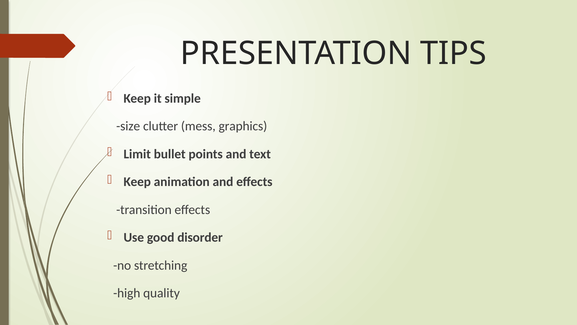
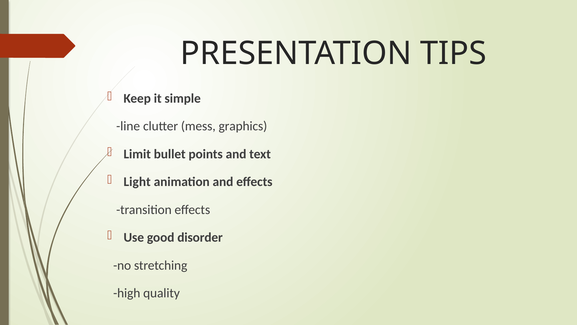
size: size -> line
Keep at (137, 182): Keep -> Light
